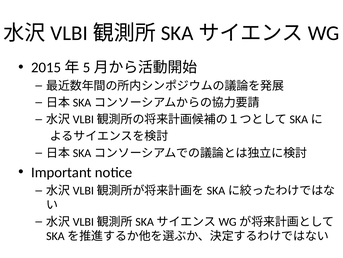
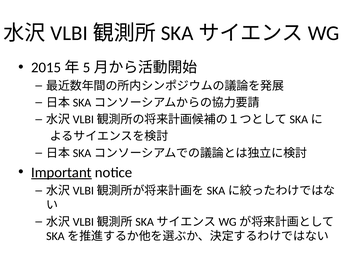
Important underline: none -> present
